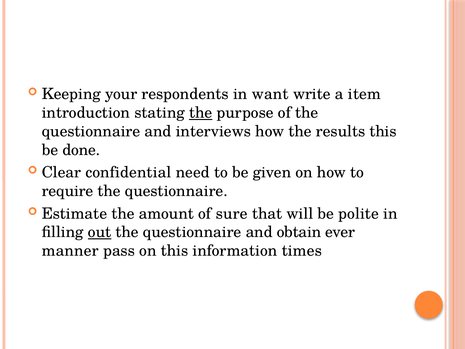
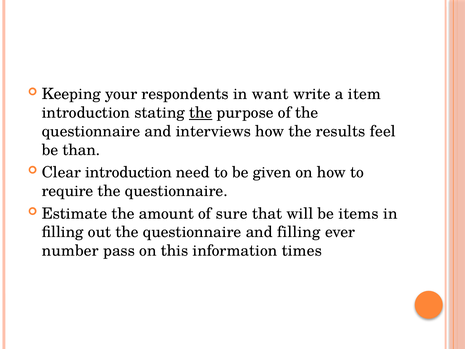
results this: this -> feel
done: done -> than
Clear confidential: confidential -> introduction
polite: polite -> items
out underline: present -> none
and obtain: obtain -> filling
manner: manner -> number
